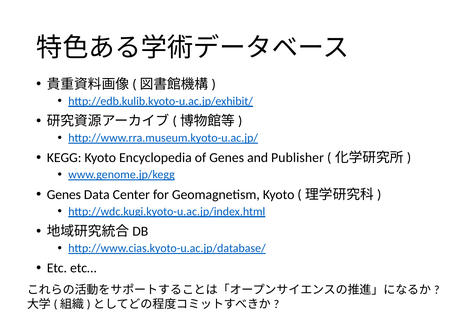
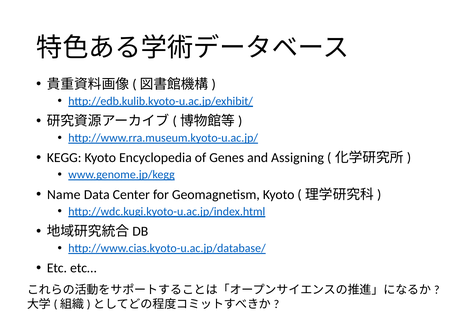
Publisher: Publisher -> Assigning
Genes at (64, 195): Genes -> Name
